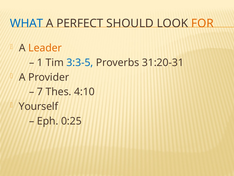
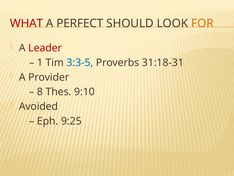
WHAT colour: blue -> red
Leader colour: orange -> red
31:20-31: 31:20-31 -> 31:18-31
7: 7 -> 8
4:10: 4:10 -> 9:10
Yourself: Yourself -> Avoided
0:25: 0:25 -> 9:25
